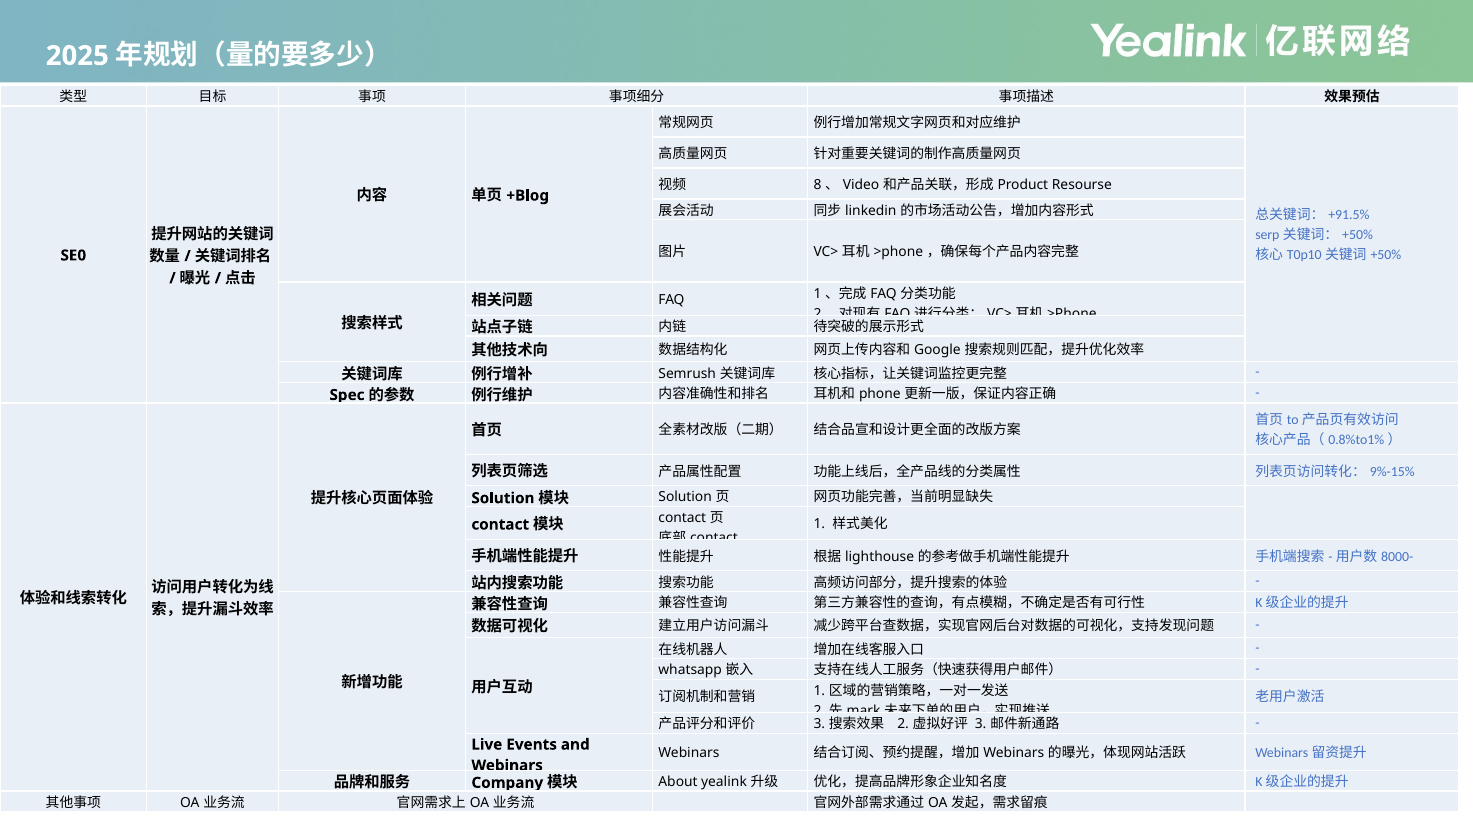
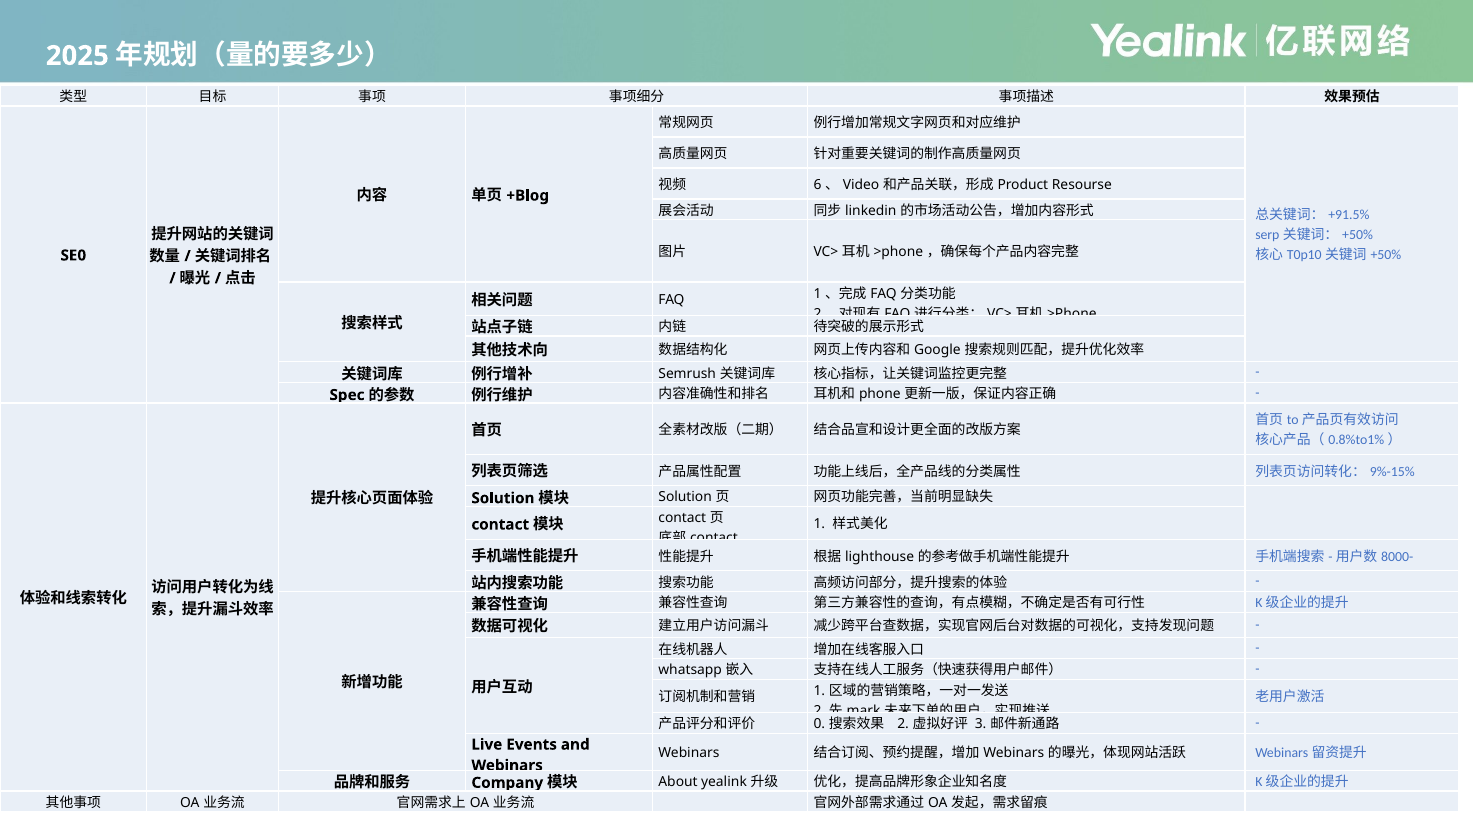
8: 8 -> 6
3 at (819, 724): 3 -> 0
